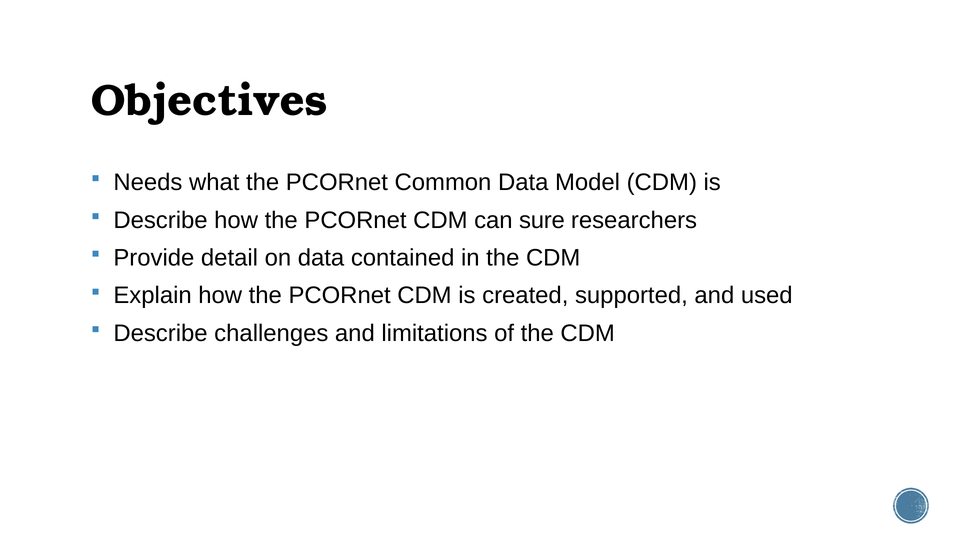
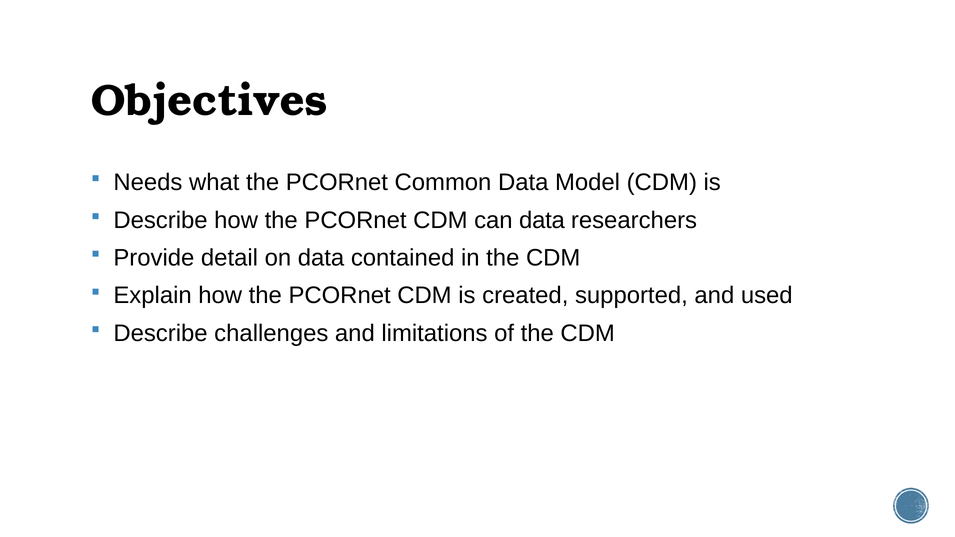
can sure: sure -> data
